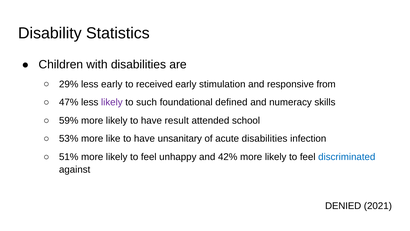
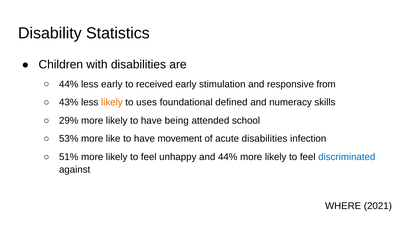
29% at (69, 84): 29% -> 44%
47%: 47% -> 43%
likely at (112, 102) colour: purple -> orange
such: such -> uses
59%: 59% -> 29%
result: result -> being
unsanitary: unsanitary -> movement
and 42%: 42% -> 44%
DENIED: DENIED -> WHERE
